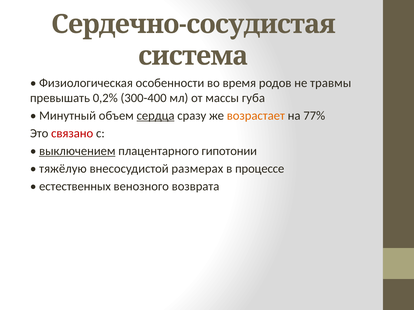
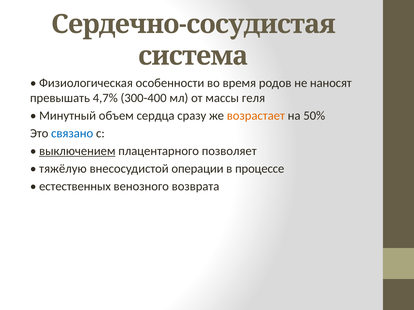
травмы: травмы -> наносят
0,2%: 0,2% -> 4,7%
губа: губа -> геля
сердца underline: present -> none
77%: 77% -> 50%
связано colour: red -> blue
гипотонии: гипотонии -> позволяет
размерах: размерах -> операции
